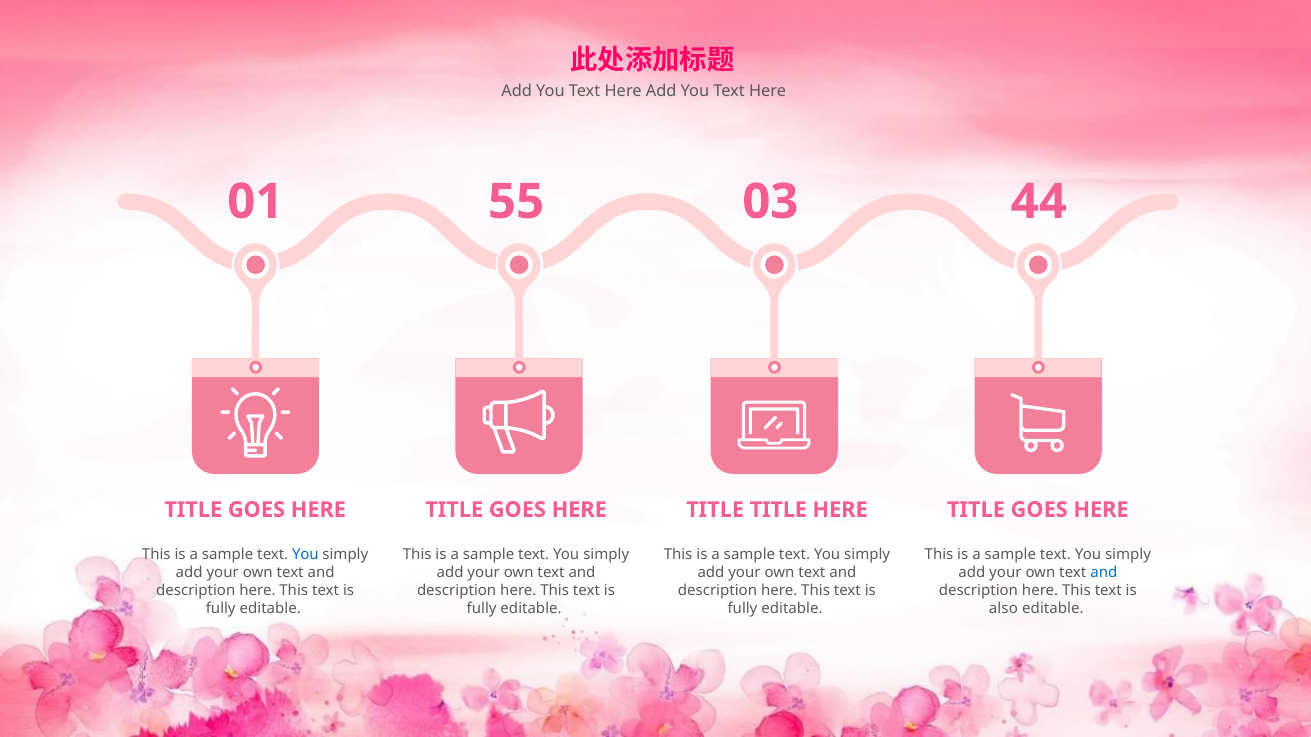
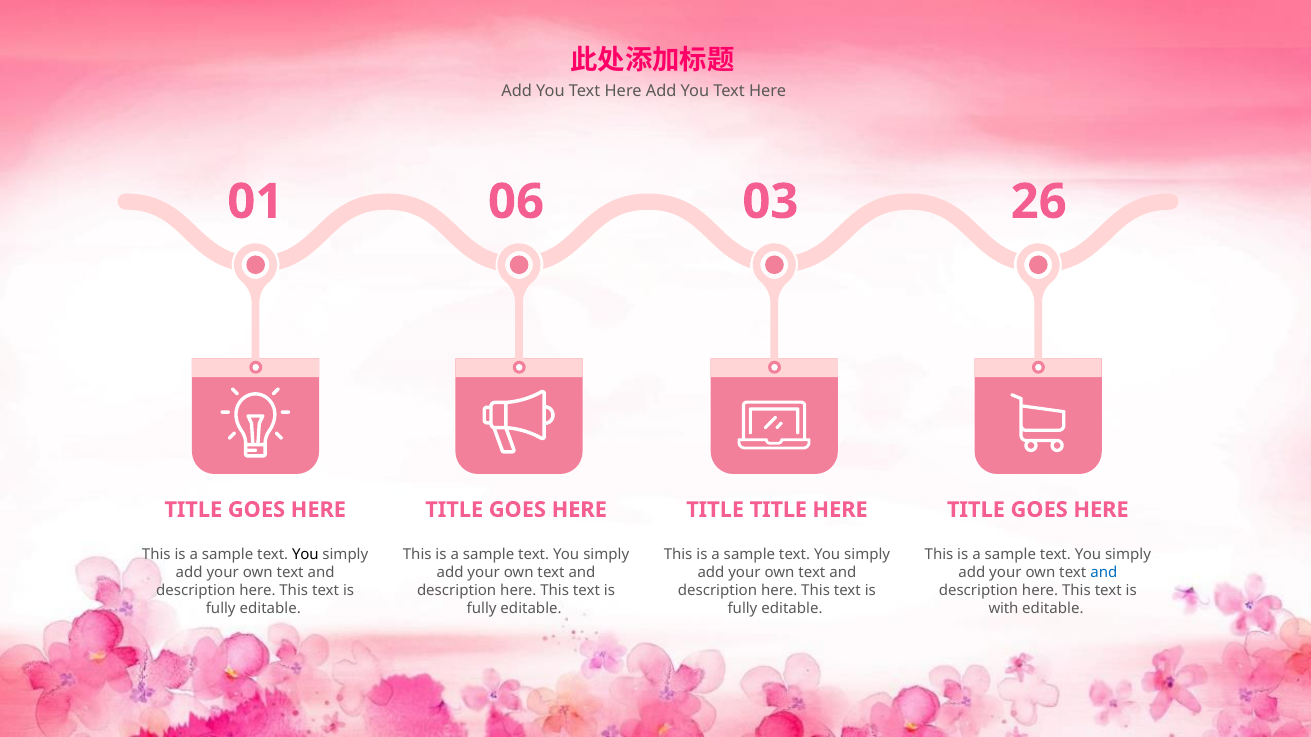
55: 55 -> 06
44: 44 -> 26
You at (305, 555) colour: blue -> black
also: also -> with
